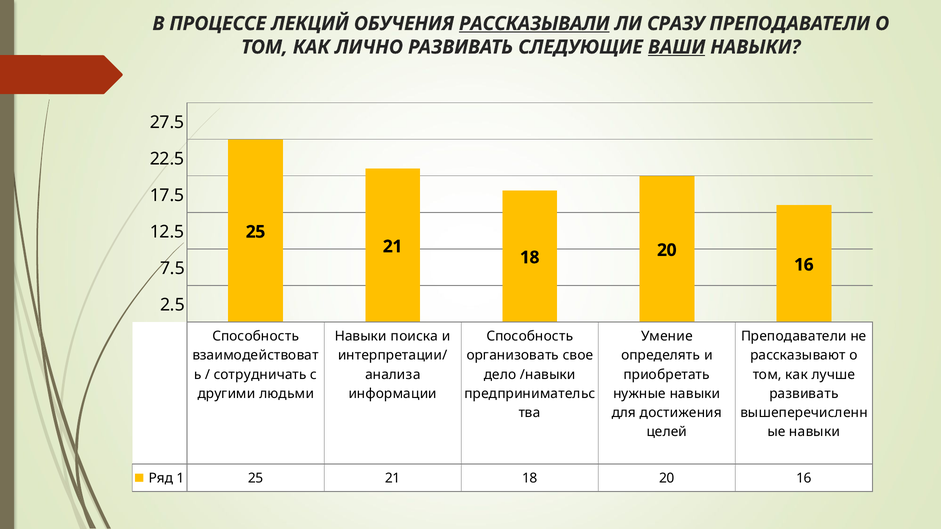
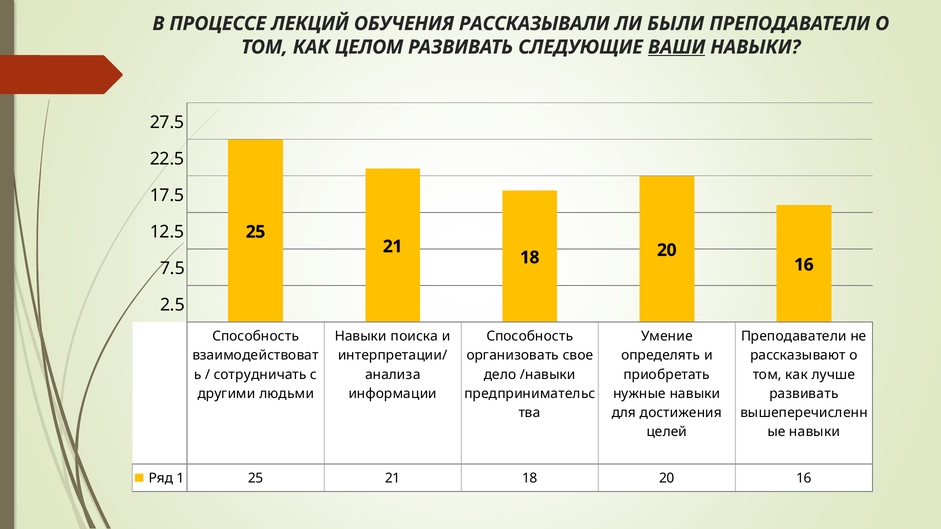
РАССКАЗЫВАЛИ underline: present -> none
СРАЗУ: СРАЗУ -> БЫЛИ
ЛИЧНО: ЛИЧНО -> ЦЕЛОМ
